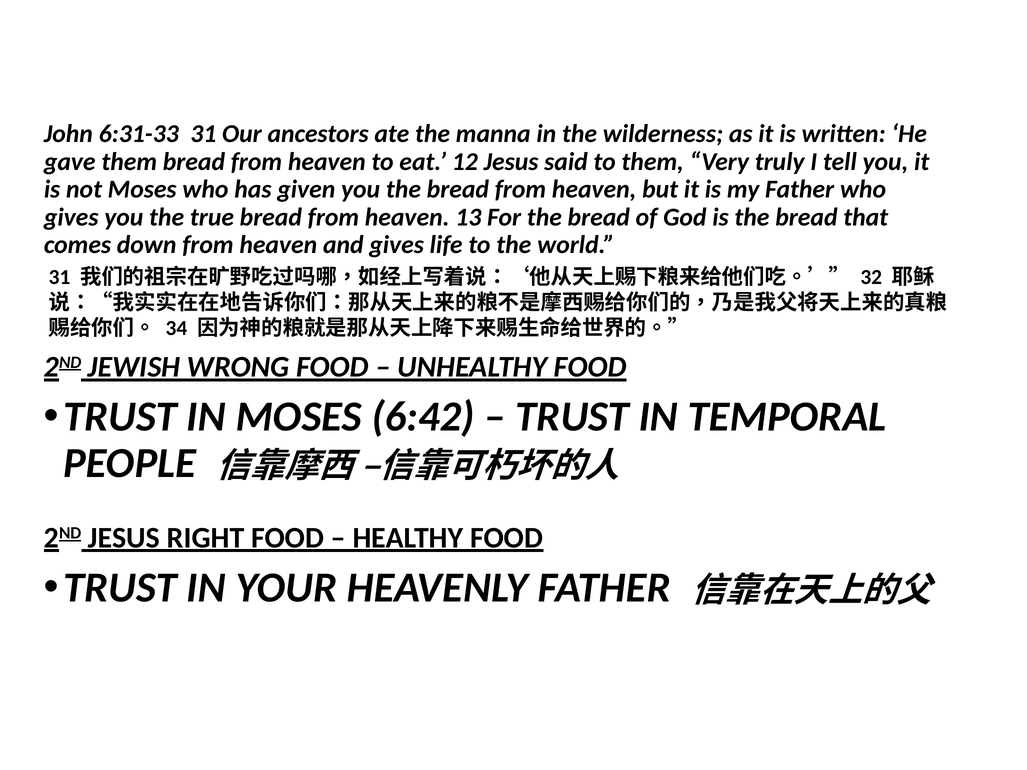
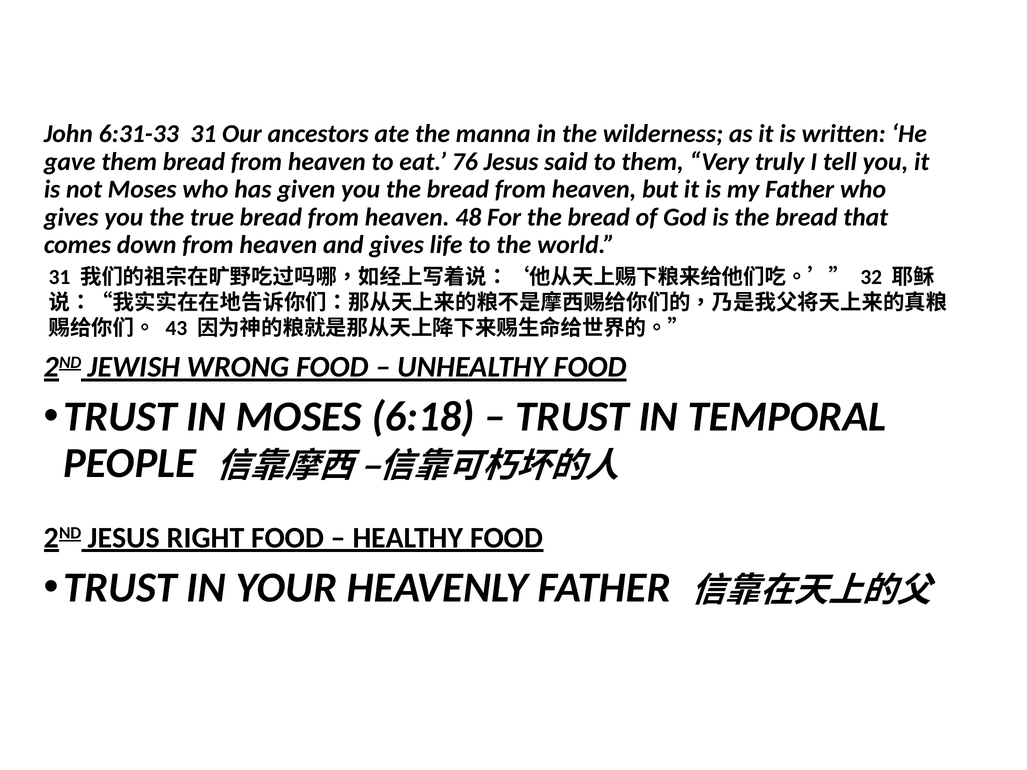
12: 12 -> 76
13: 13 -> 48
34: 34 -> 43
6:42: 6:42 -> 6:18
